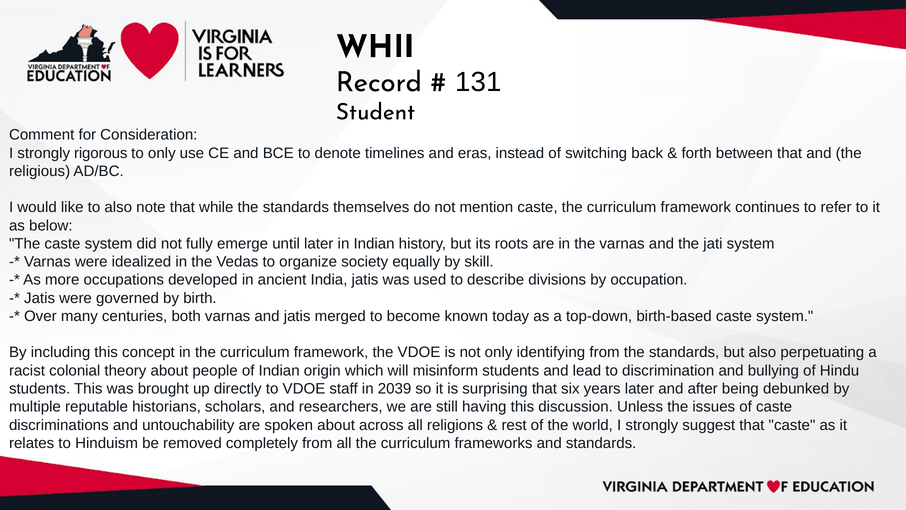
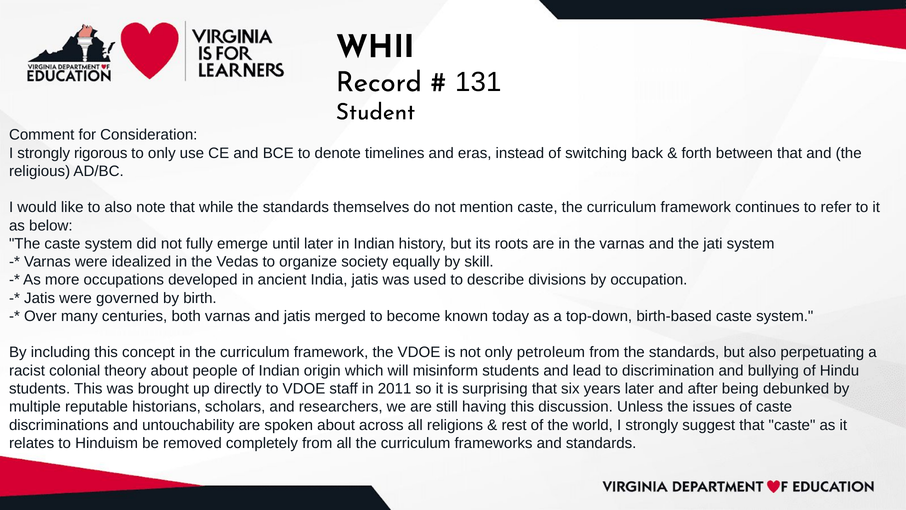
identifying: identifying -> petroleum
2039: 2039 -> 2011
